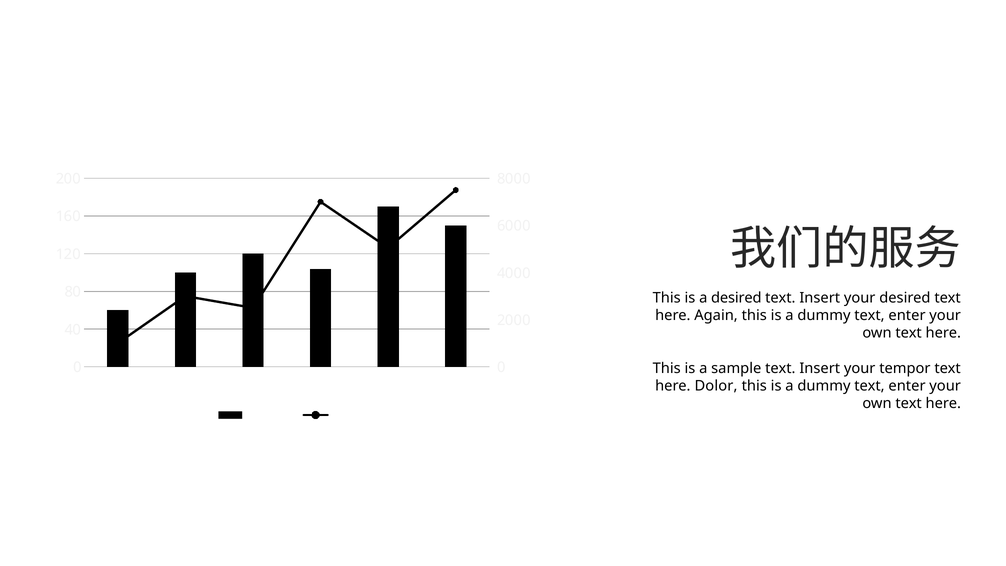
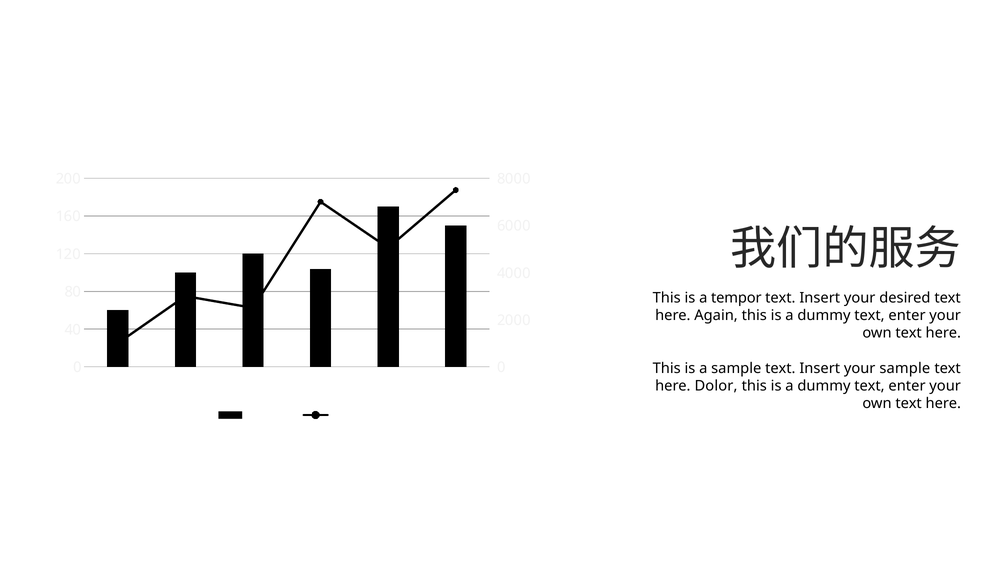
a desired: desired -> tempor
your tempor: tempor -> sample
